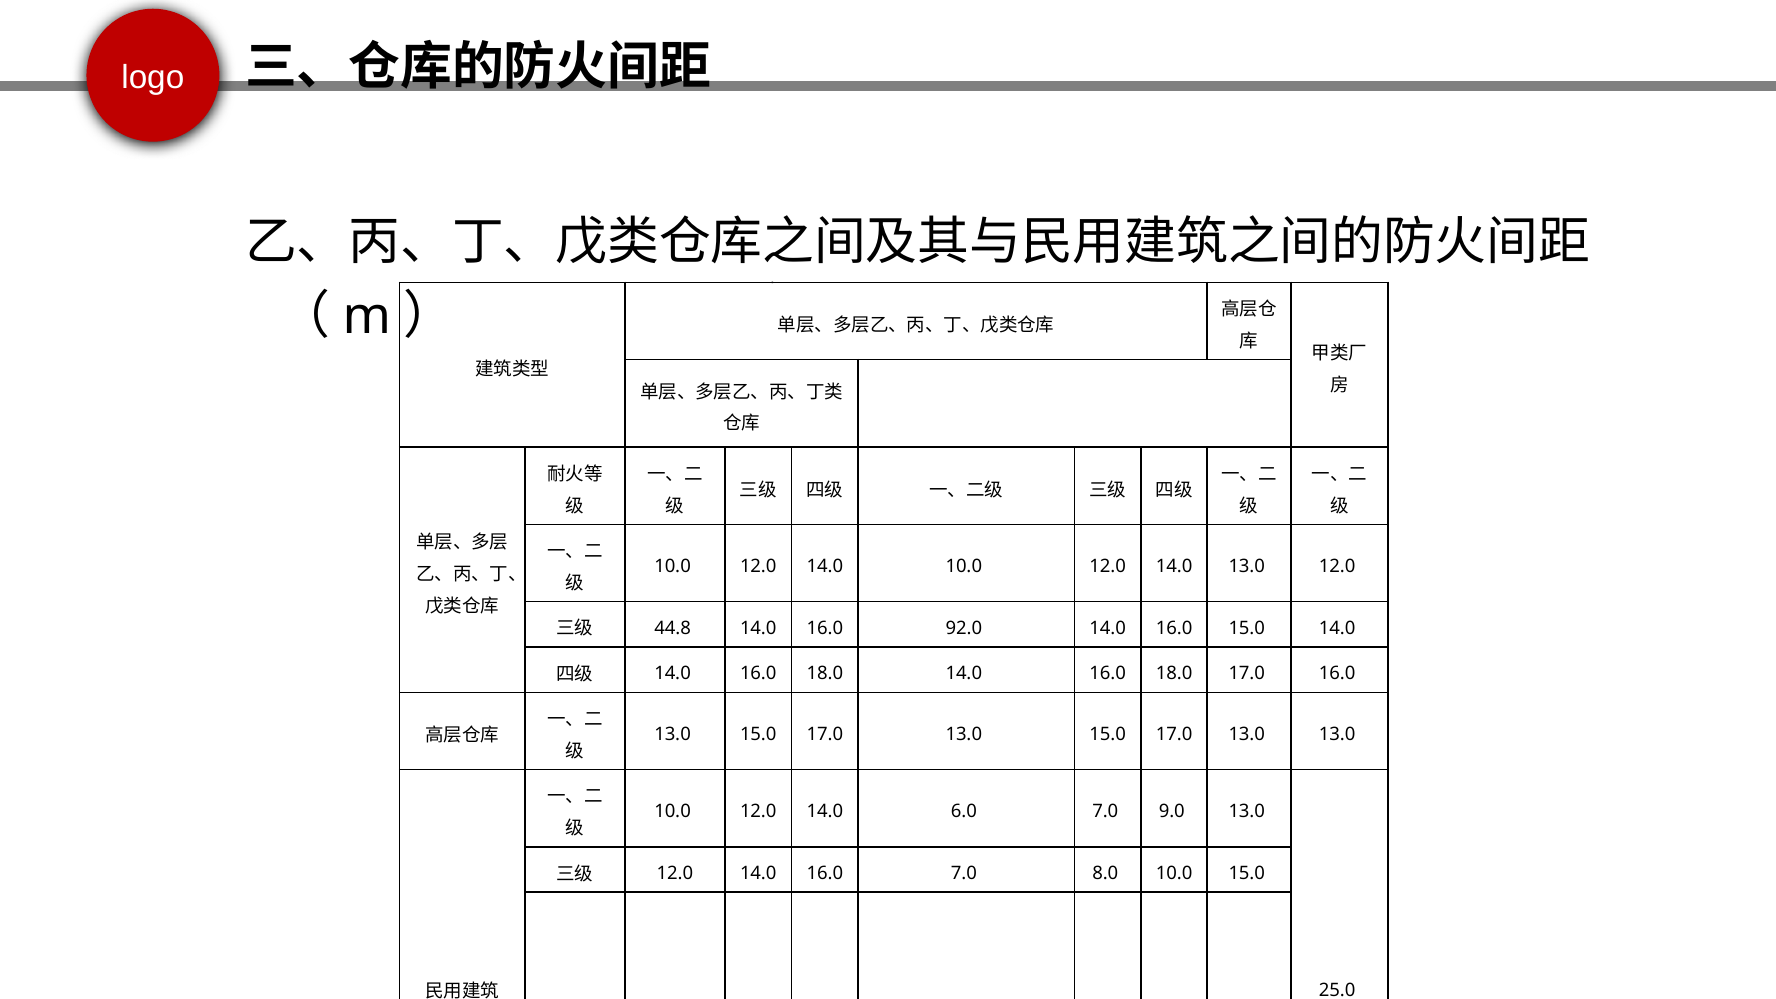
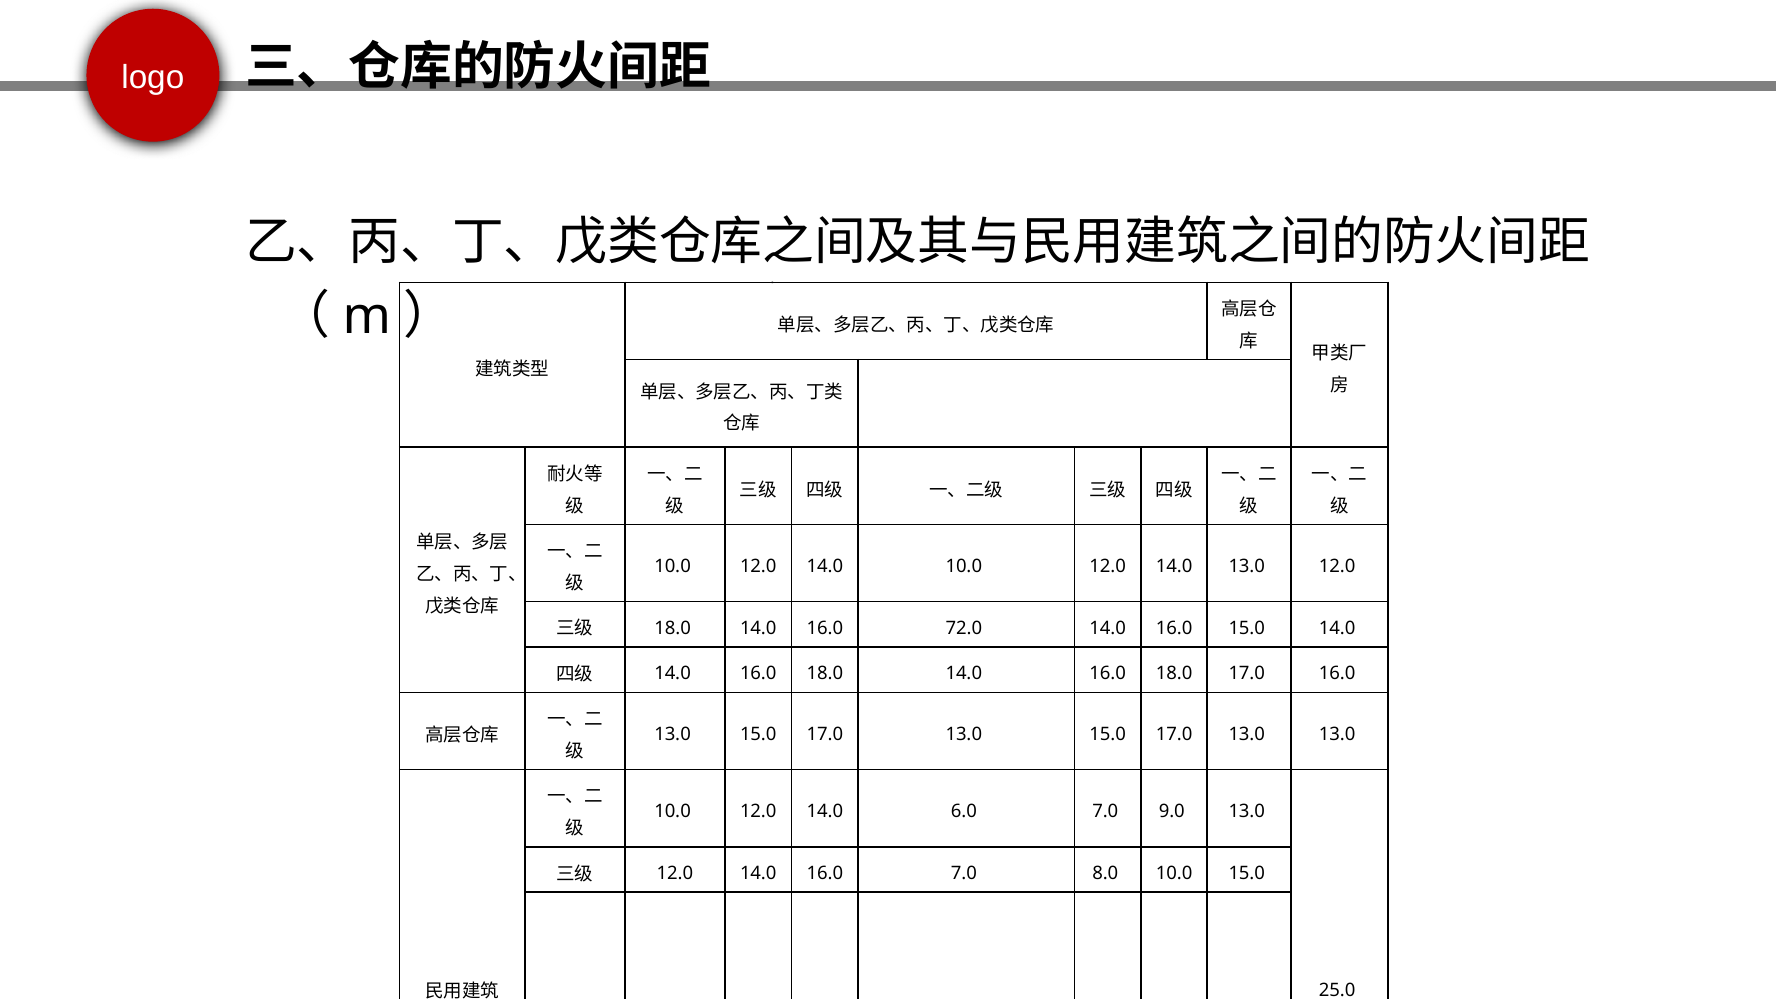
44.8 at (673, 628): 44.8 -> 18.0
92.0: 92.0 -> 72.0
